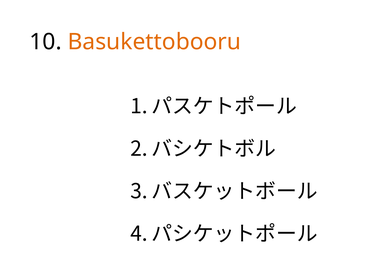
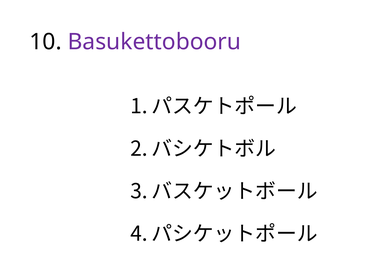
Basukettobooru colour: orange -> purple
